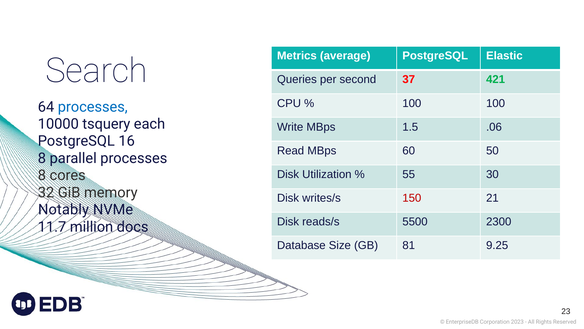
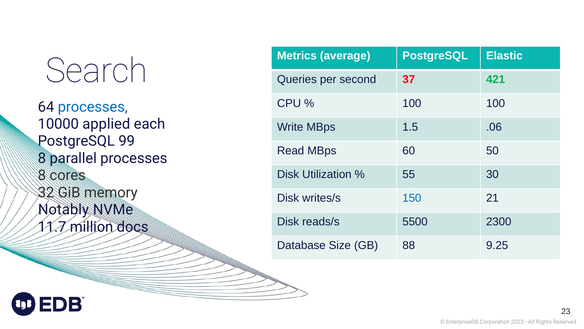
tsquery: tsquery -> applied
16: 16 -> 99
150 colour: red -> blue
81: 81 -> 88
